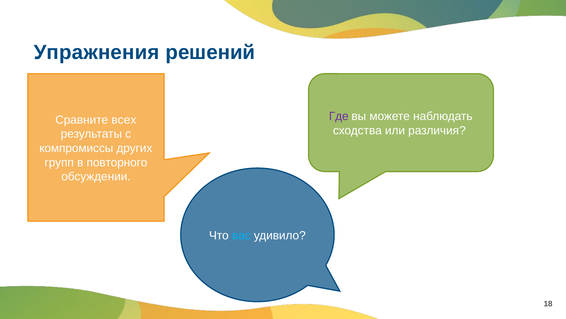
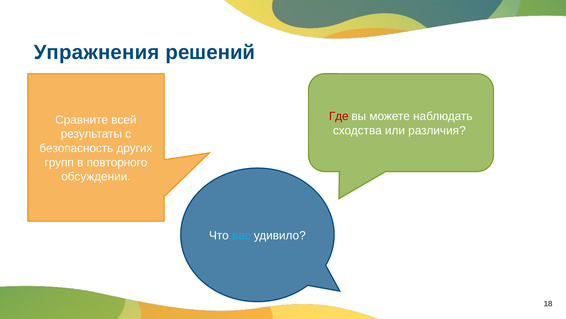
Где colour: purple -> red
всех: всех -> всей
компромиссы: компромиссы -> безопасность
